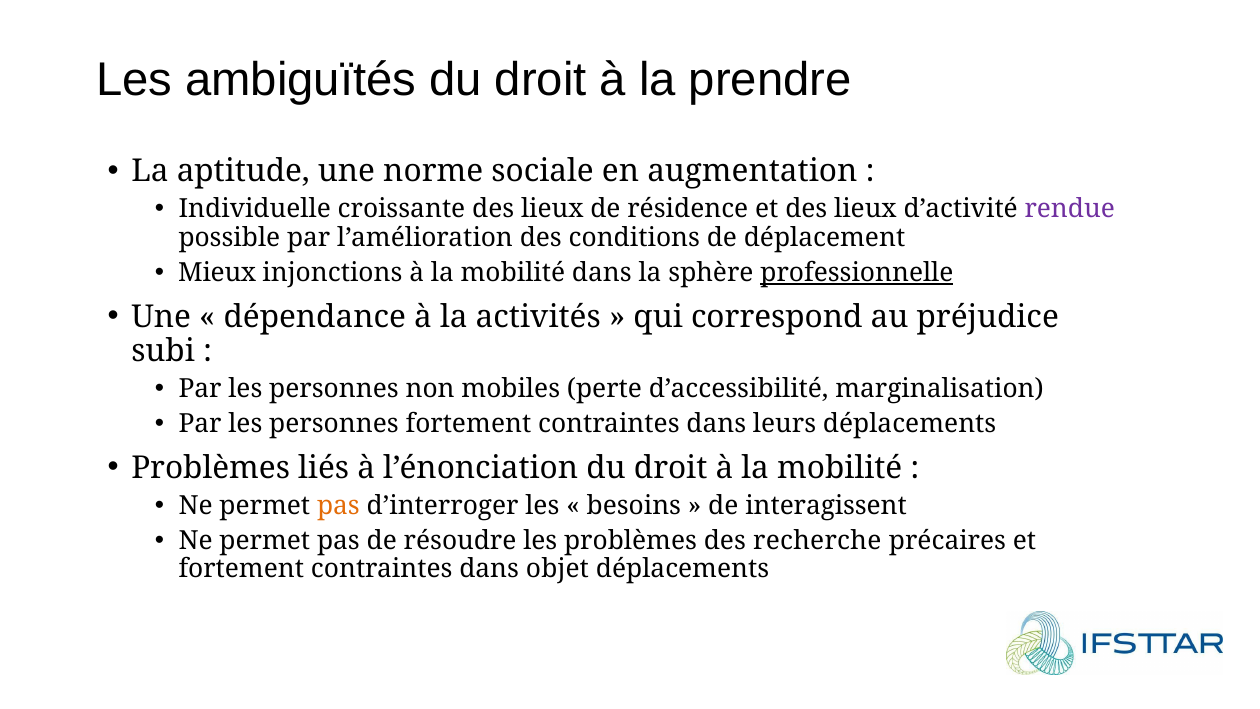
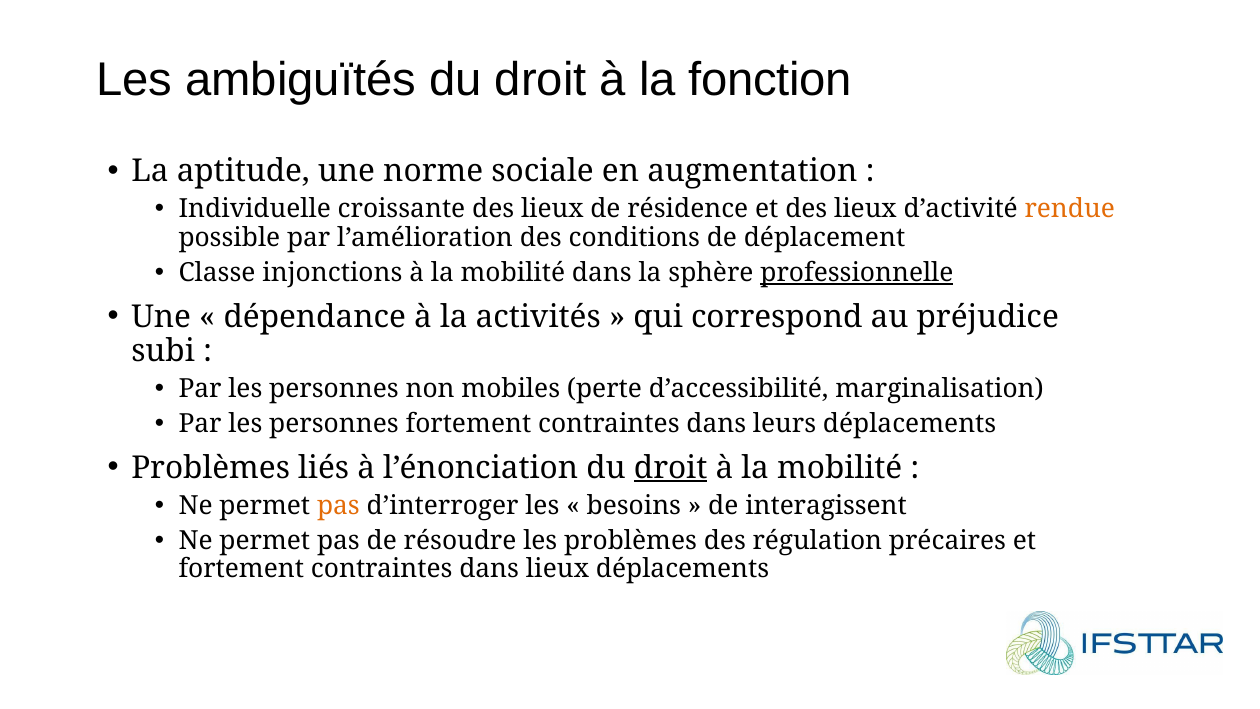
prendre: prendre -> fonction
rendue colour: purple -> orange
Mieux: Mieux -> Classe
droit at (671, 468) underline: none -> present
recherche: recherche -> régulation
dans objet: objet -> lieux
